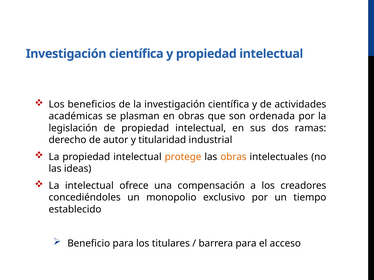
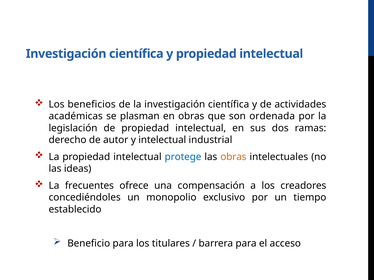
y titularidad: titularidad -> intelectual
protege colour: orange -> blue
La intelectual: intelectual -> frecuentes
